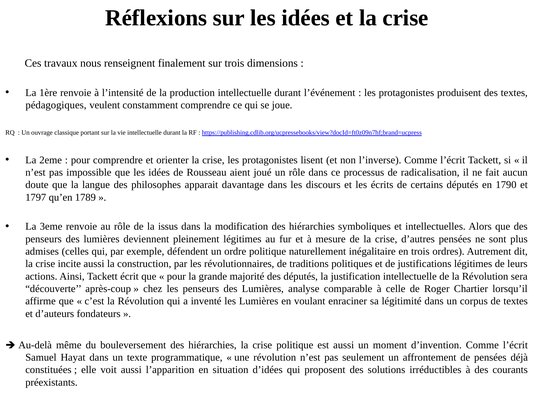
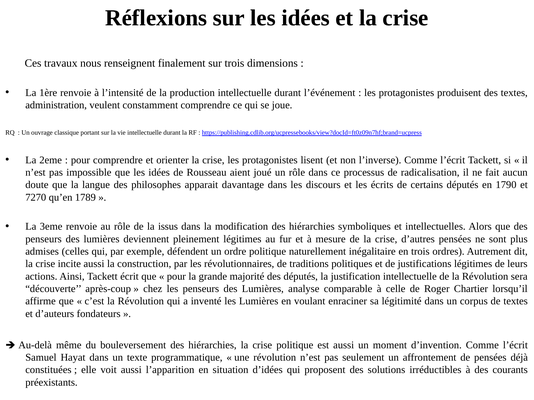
pédagogiques: pédagogiques -> administration
1797: 1797 -> 7270
